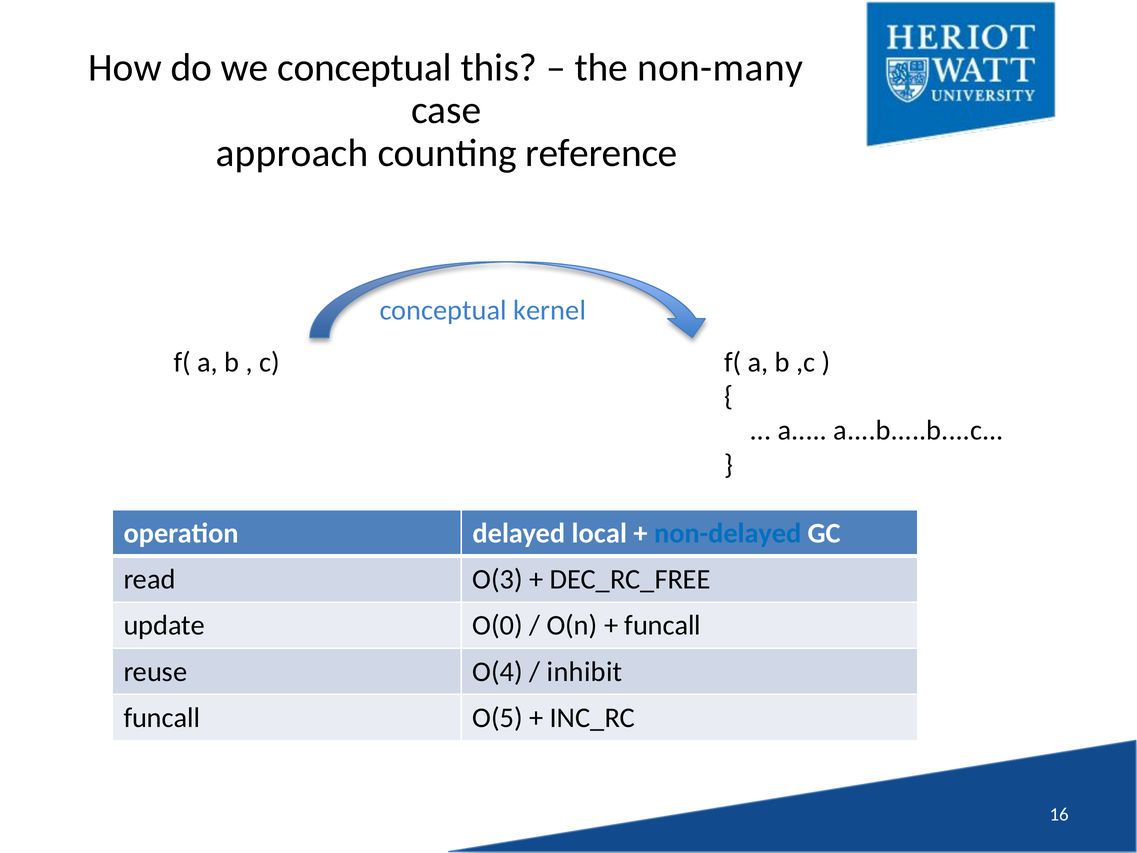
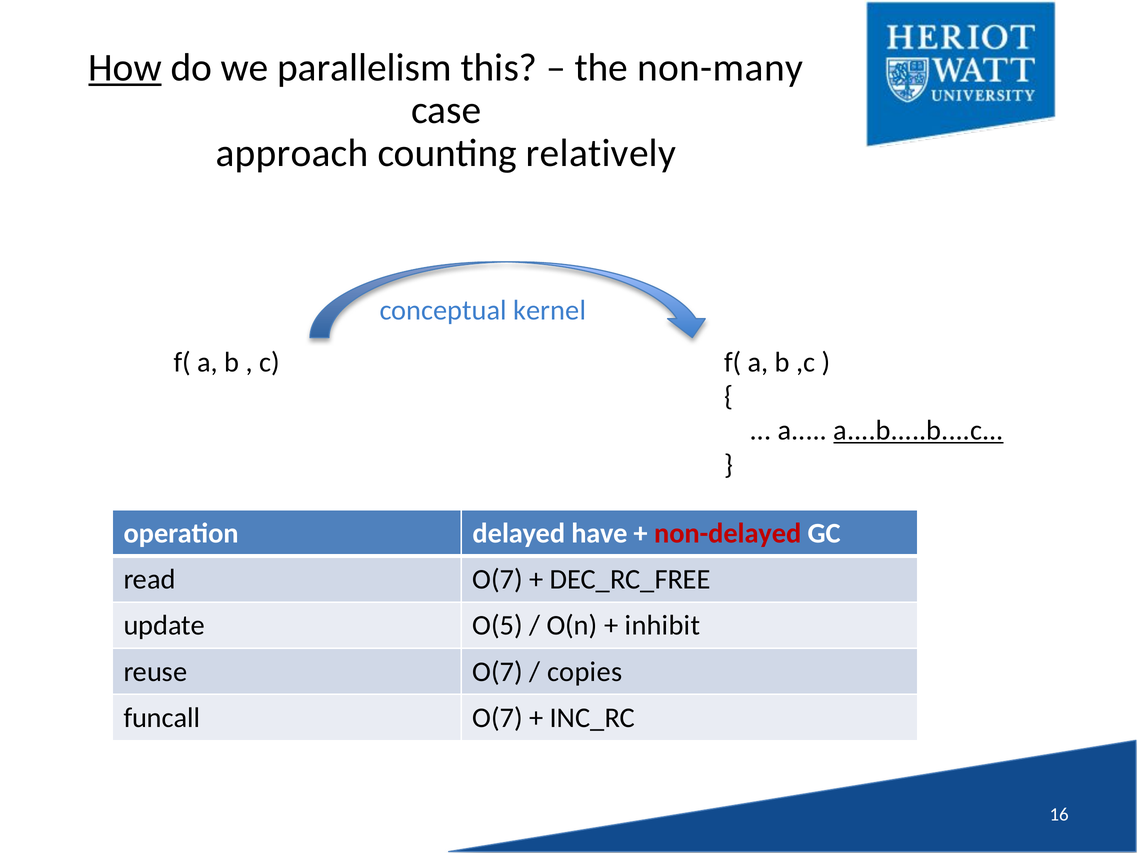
How underline: none -> present
we conceptual: conceptual -> parallelism
reference: reference -> relatively
a....b.....b....c underline: none -> present
local: local -> have
non-delayed colour: blue -> red
read O(3: O(3 -> O(7
O(0: O(0 -> O(5
funcall at (663, 625): funcall -> inhibit
reuse O(4: O(4 -> O(7
inhibit: inhibit -> copies
funcall O(5: O(5 -> O(7
